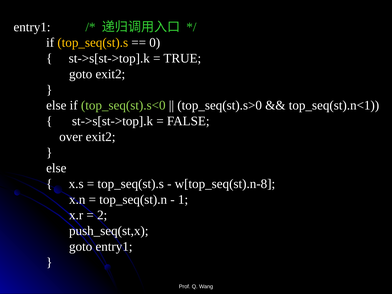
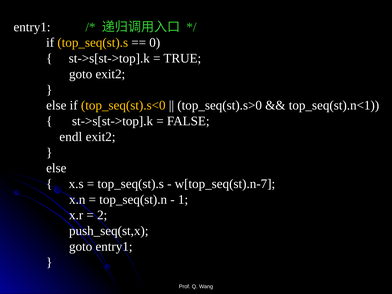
top_seq(st).s<0 colour: light green -> yellow
over: over -> endl
w[top_seq(st).n-8: w[top_seq(st).n-8 -> w[top_seq(st).n-7
